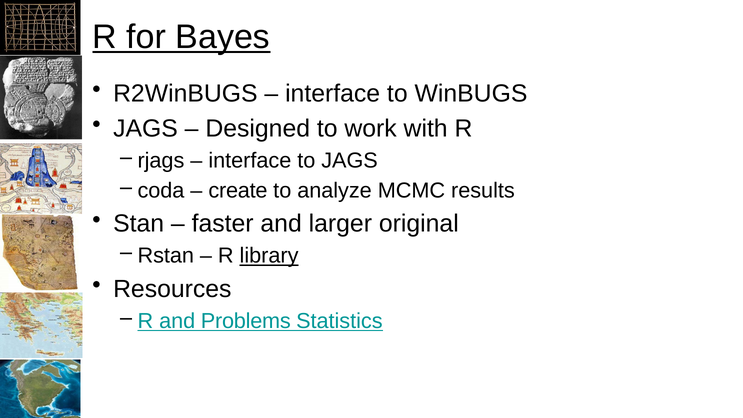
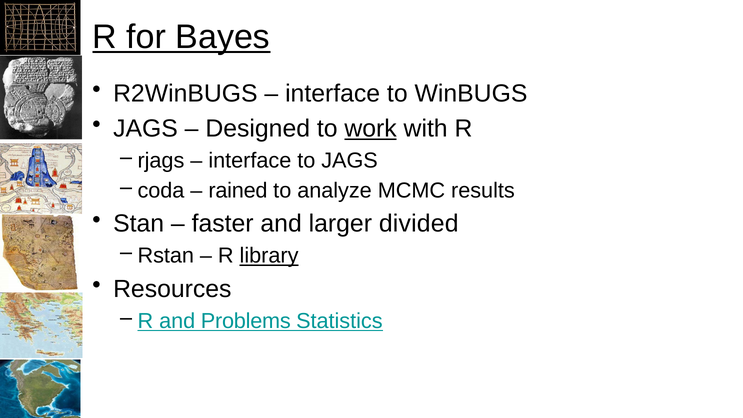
work underline: none -> present
create: create -> rained
original: original -> divided
